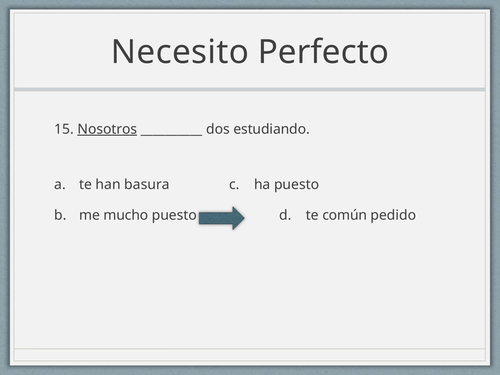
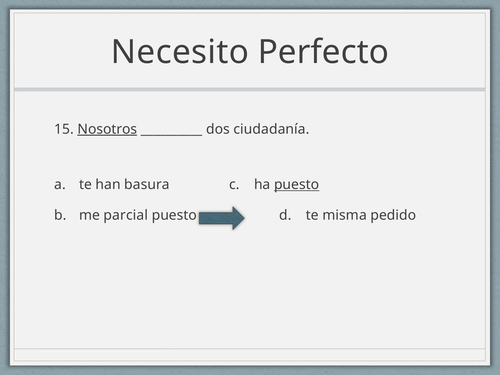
estudiando: estudiando -> ciudadanía
puesto at (297, 185) underline: none -> present
mucho: mucho -> parcial
común: común -> misma
